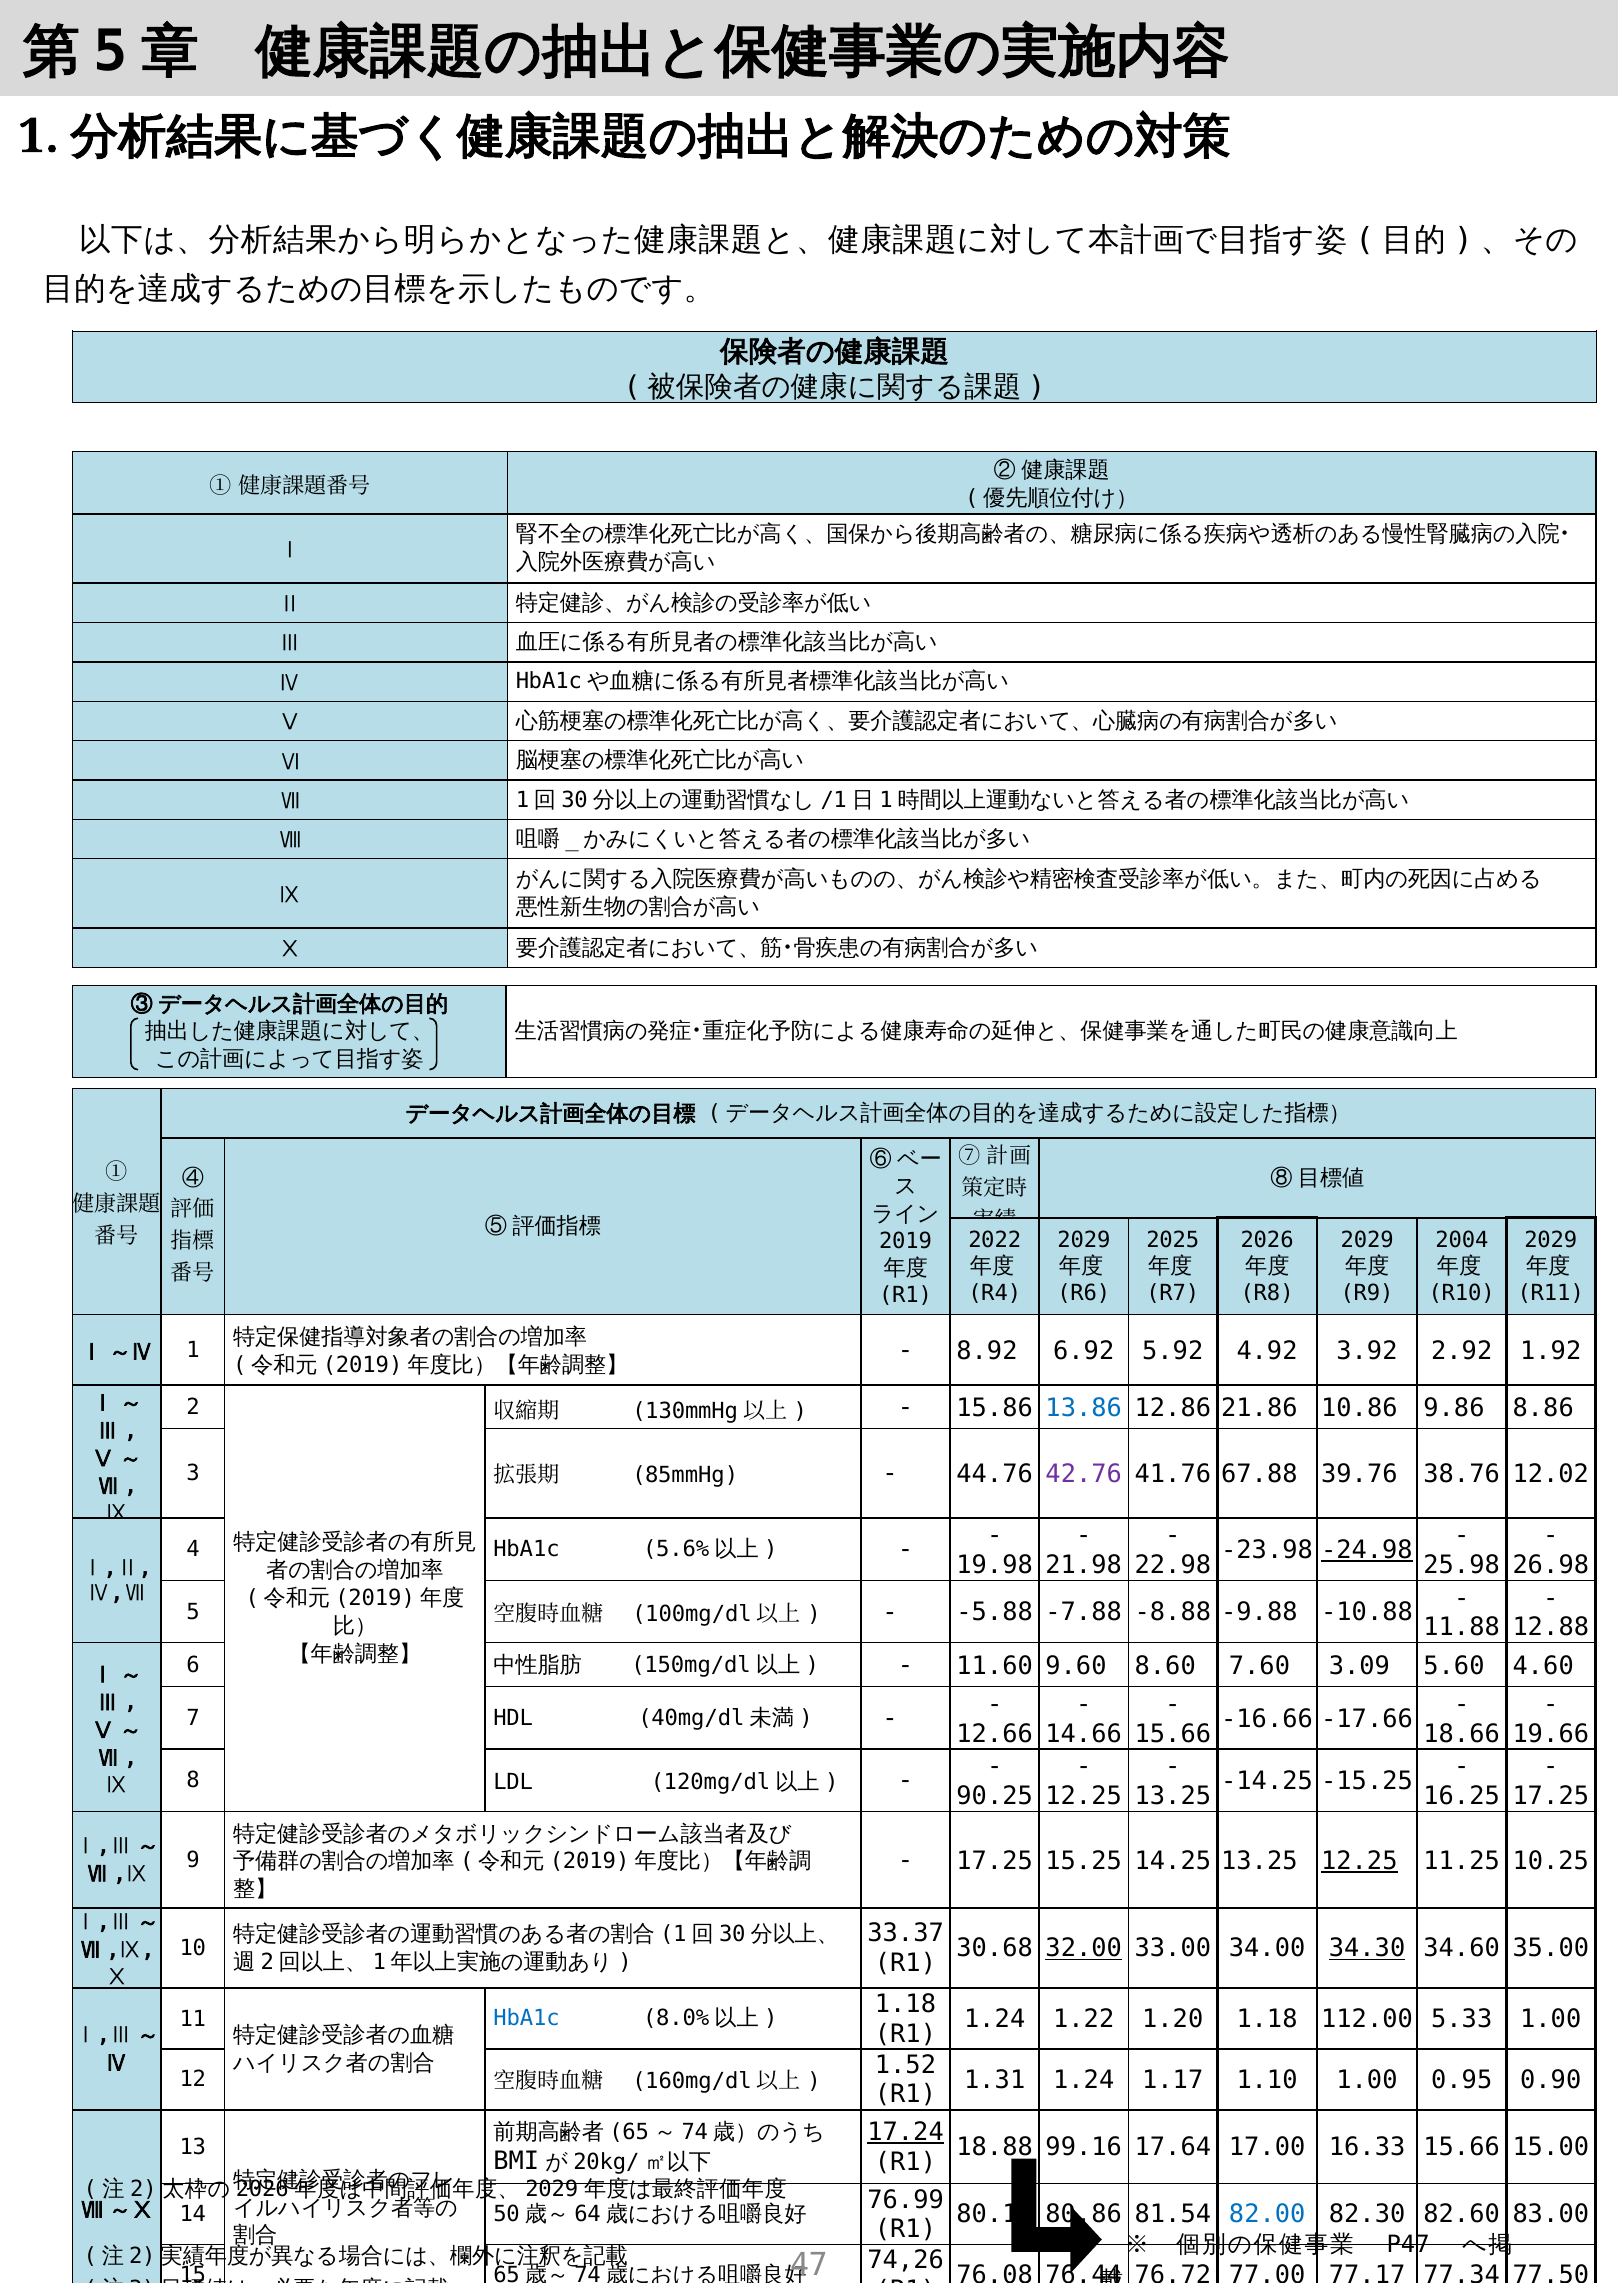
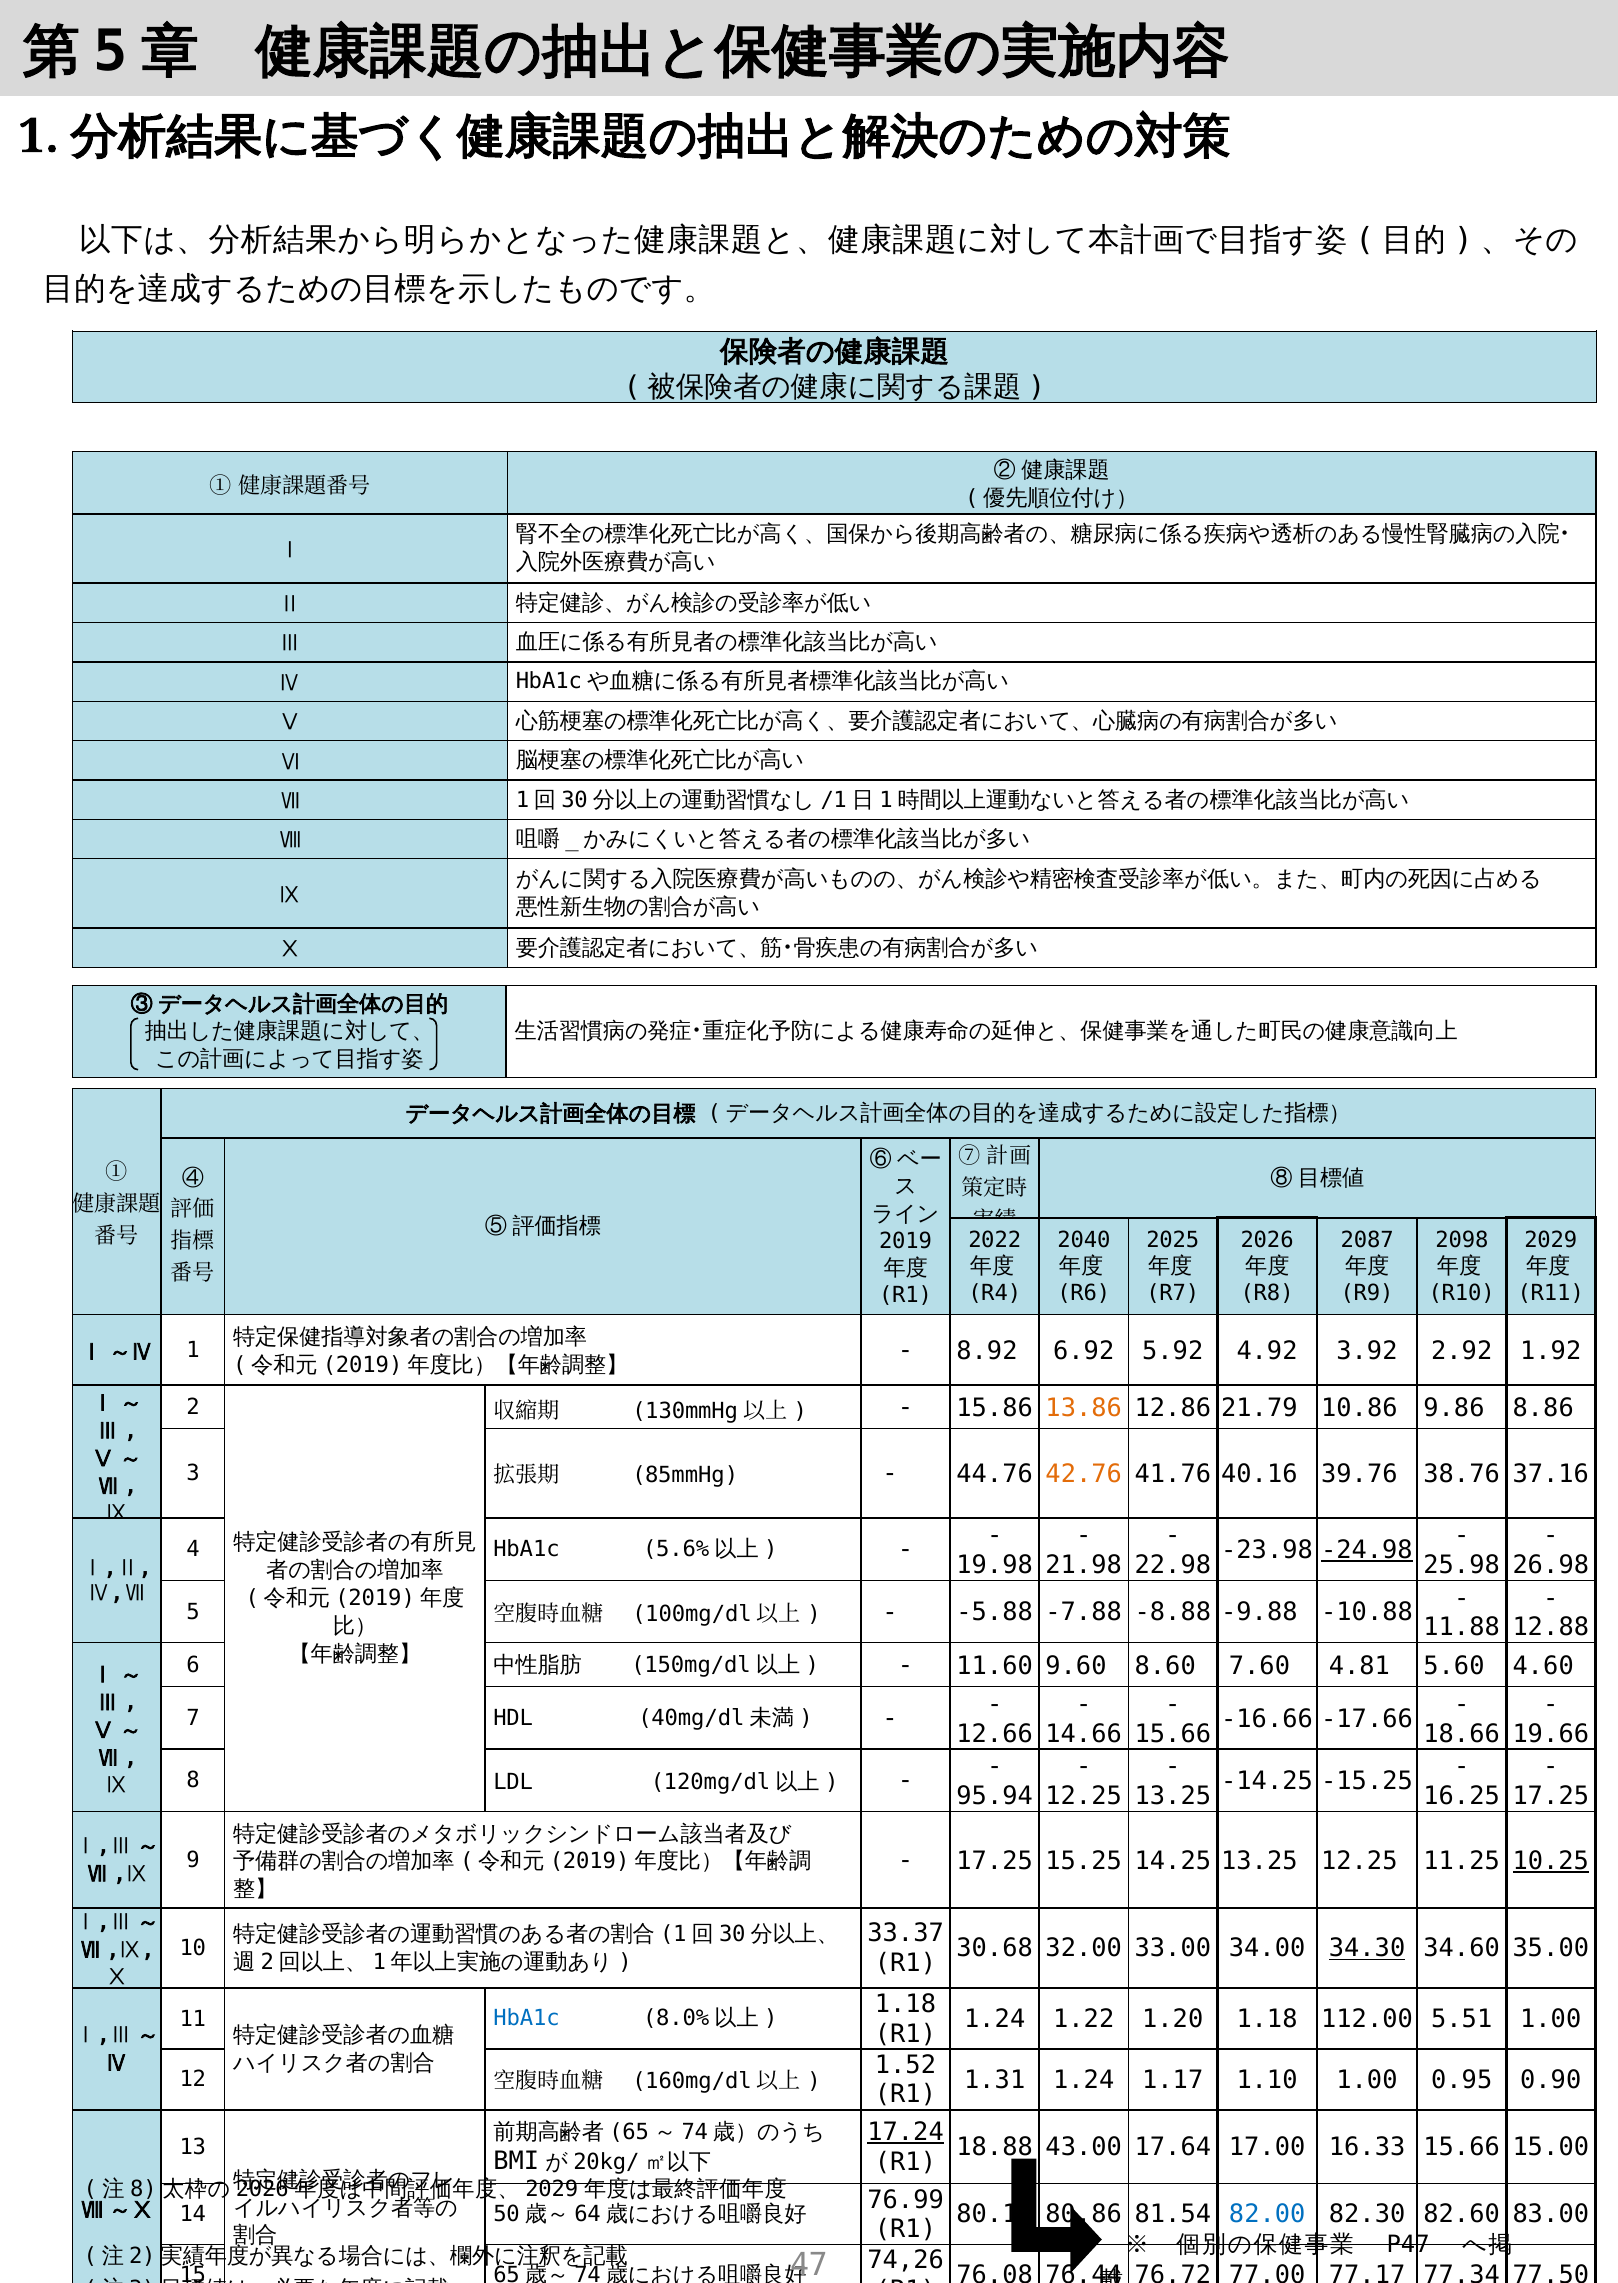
2029 at (1084, 1240): 2029 -> 2040
2029 at (1367, 1240): 2029 -> 2087
2004: 2004 -> 2098
13.86 colour: blue -> orange
21.86: 21.86 -> 21.79
42.76 colour: purple -> orange
67.88: 67.88 -> 40.16
12.02: 12.02 -> 37.16
3.09: 3.09 -> 4.81
90.25: 90.25 -> 95.94
12.25 at (1359, 1861) underline: present -> none
10.25 underline: none -> present
32.00 underline: present -> none
5.33: 5.33 -> 5.51
99.16: 99.16 -> 43.00
2 at (144, 2189): 2 -> 8
